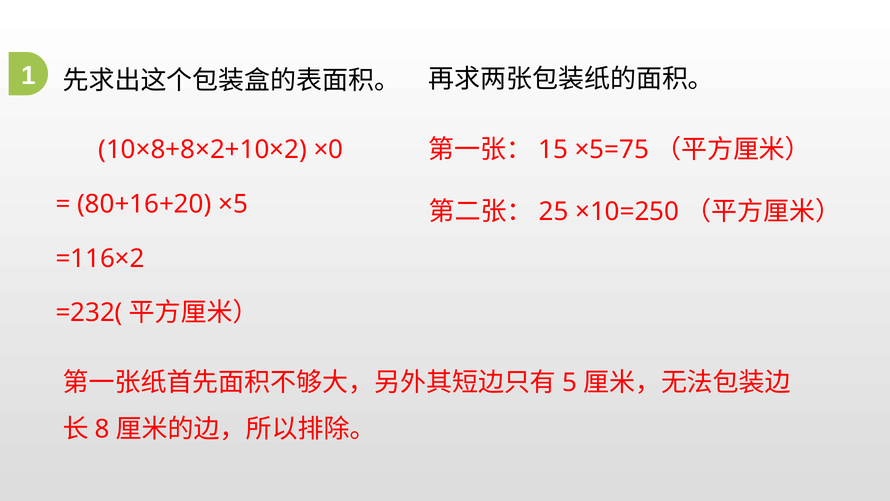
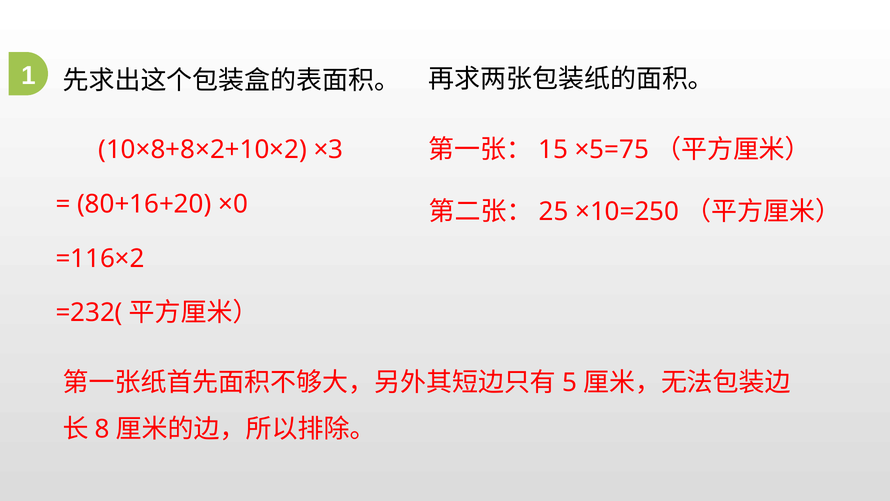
×0: ×0 -> ×3
×5: ×5 -> ×0
